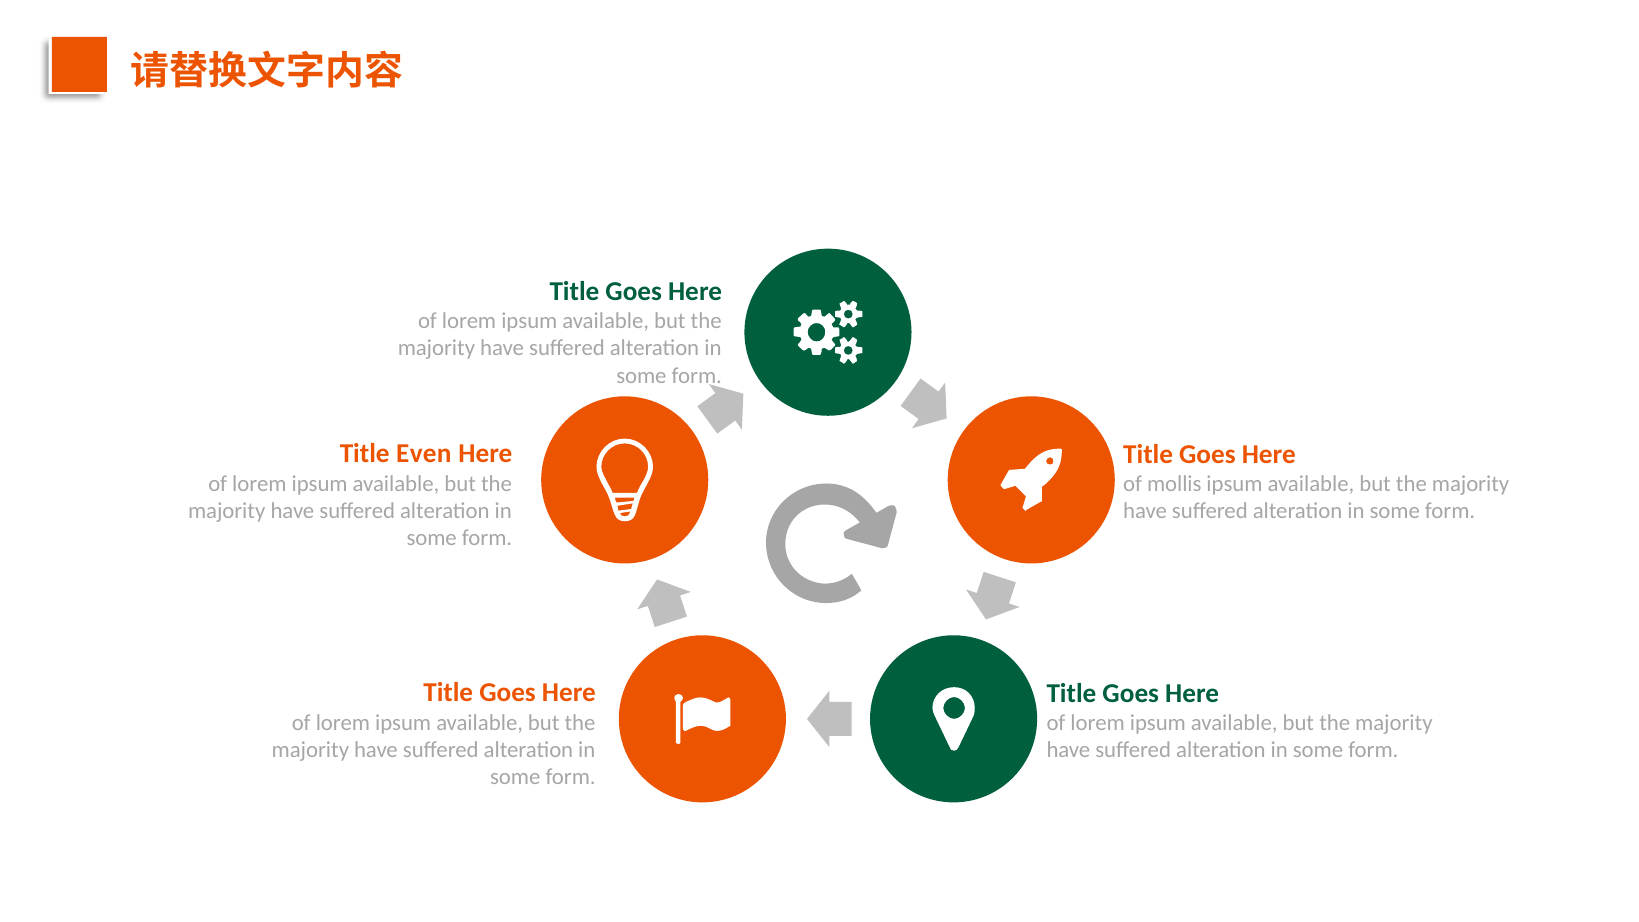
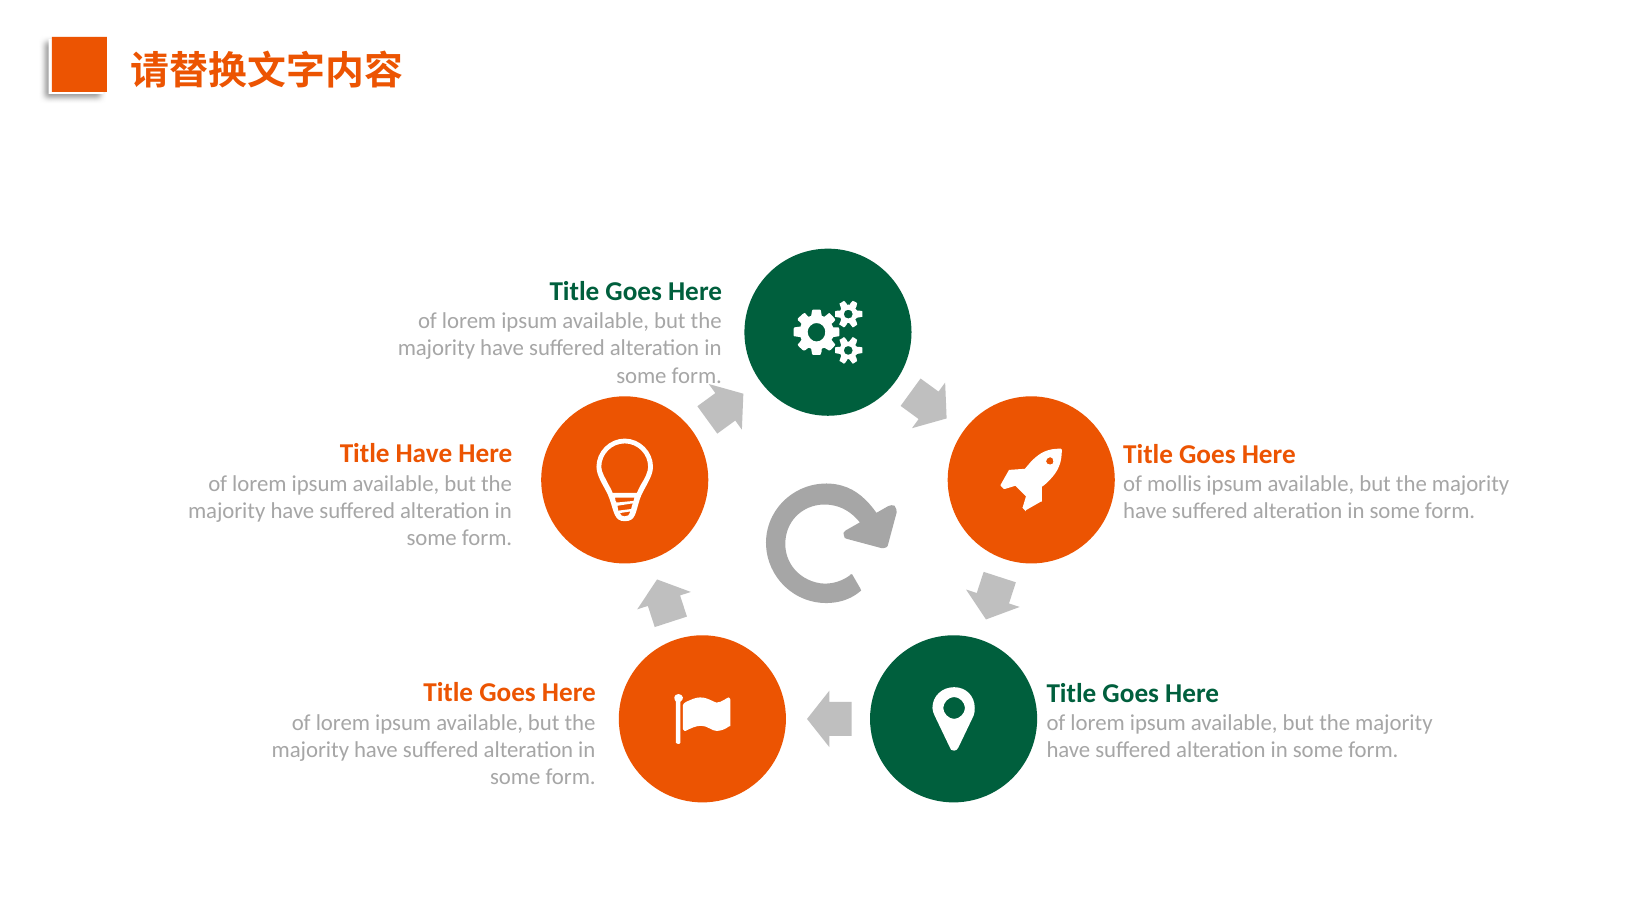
Title Even: Even -> Have
